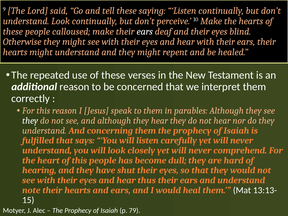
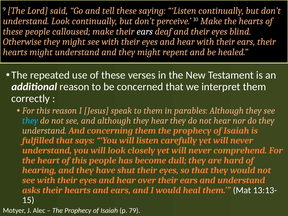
they at (30, 121) colour: white -> light blue
thus: thus -> over
note: note -> asks
